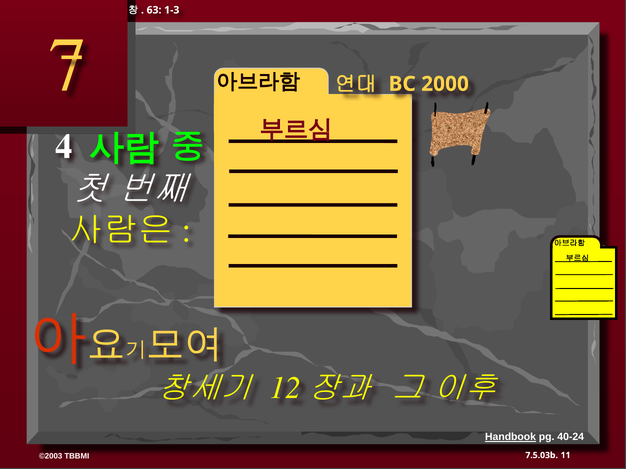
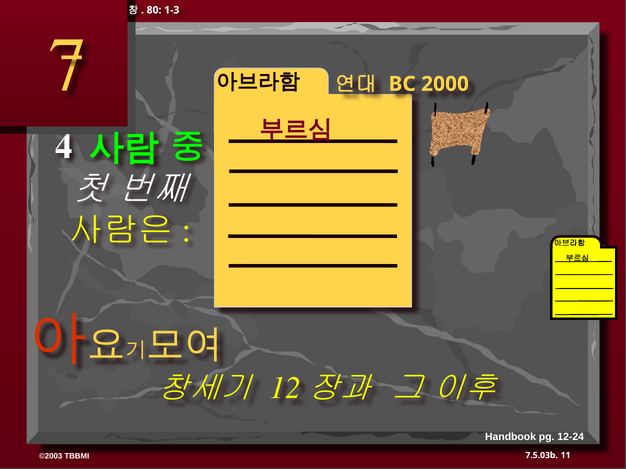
63: 63 -> 80
Handbook underline: present -> none
40-24: 40-24 -> 12-24
